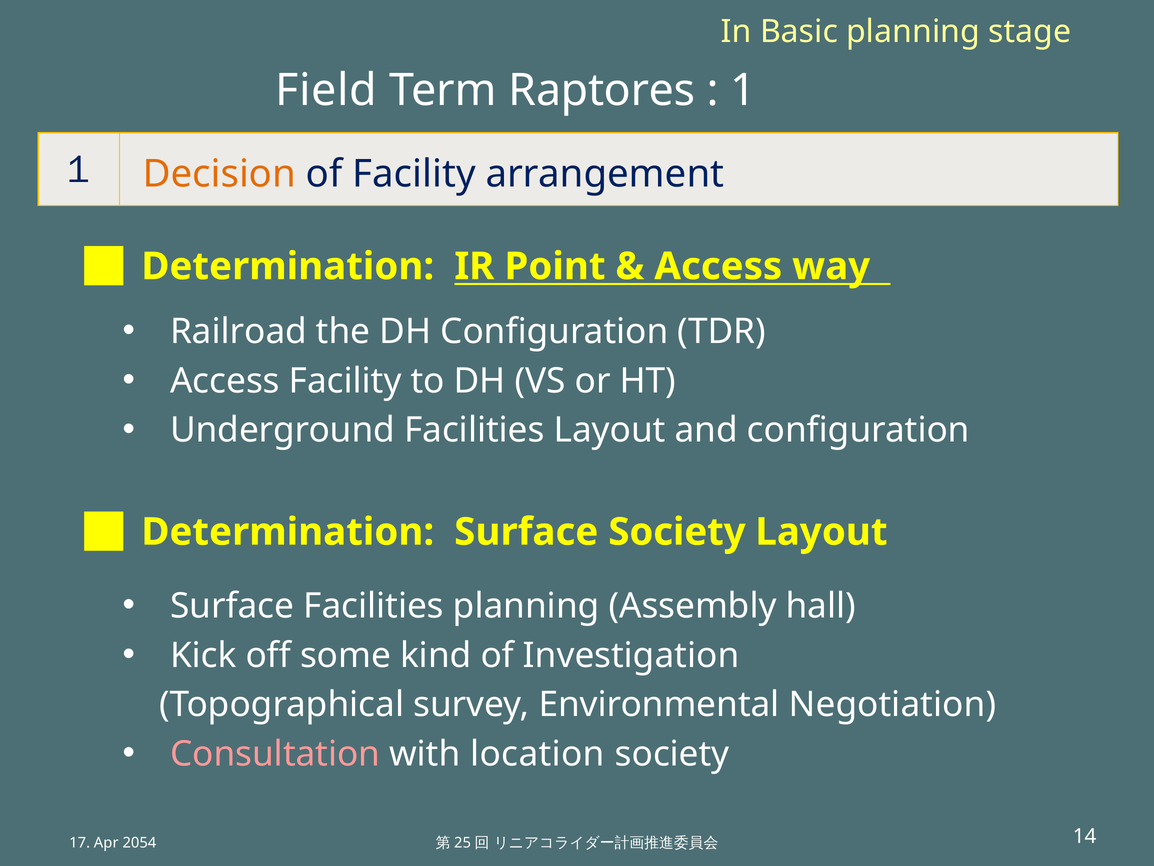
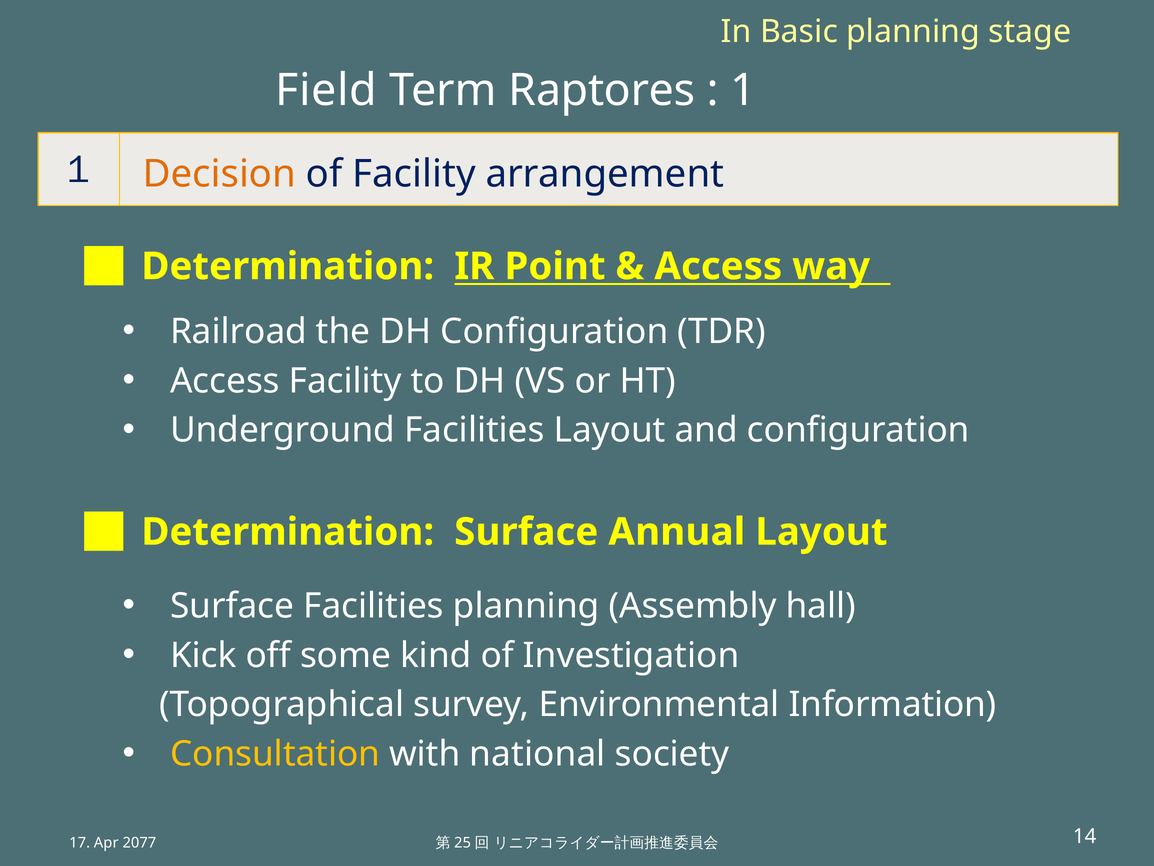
Surface Society: Society -> Annual
Negotiation: Negotiation -> Information
Consultation colour: pink -> yellow
location: location -> national
2054: 2054 -> 2077
